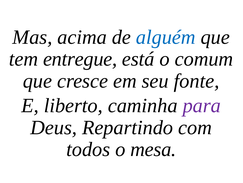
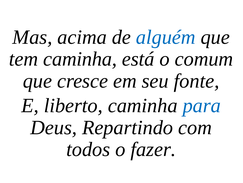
tem entregue: entregue -> caminha
para colour: purple -> blue
mesa: mesa -> fazer
